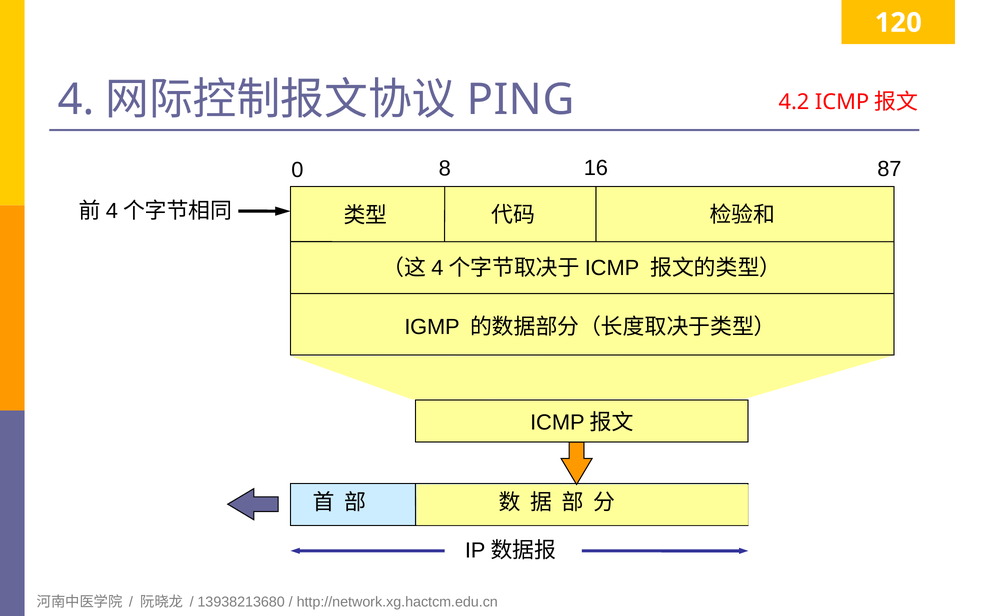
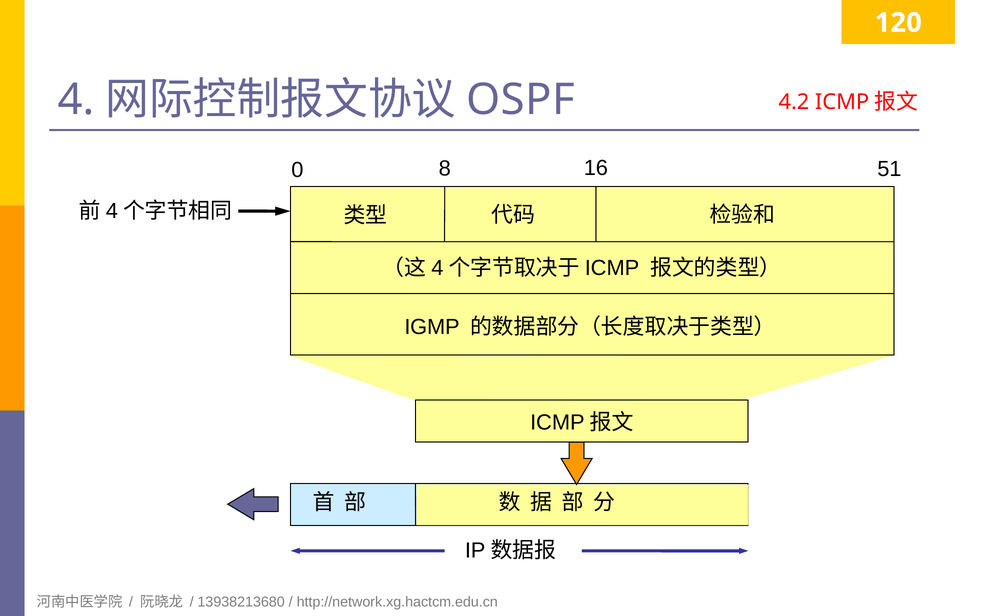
PING: PING -> OSPF
87: 87 -> 51
